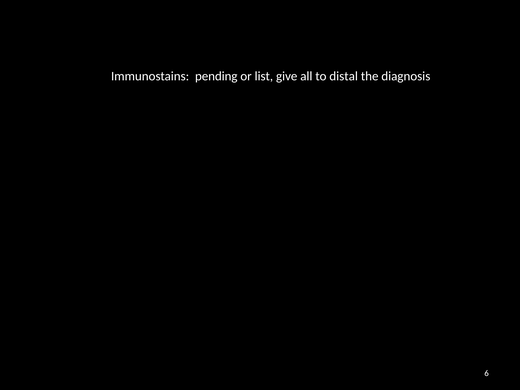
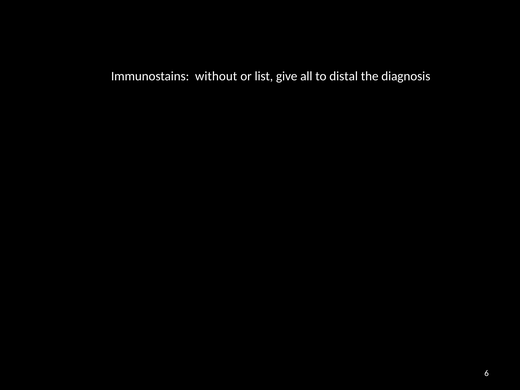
pending: pending -> without
